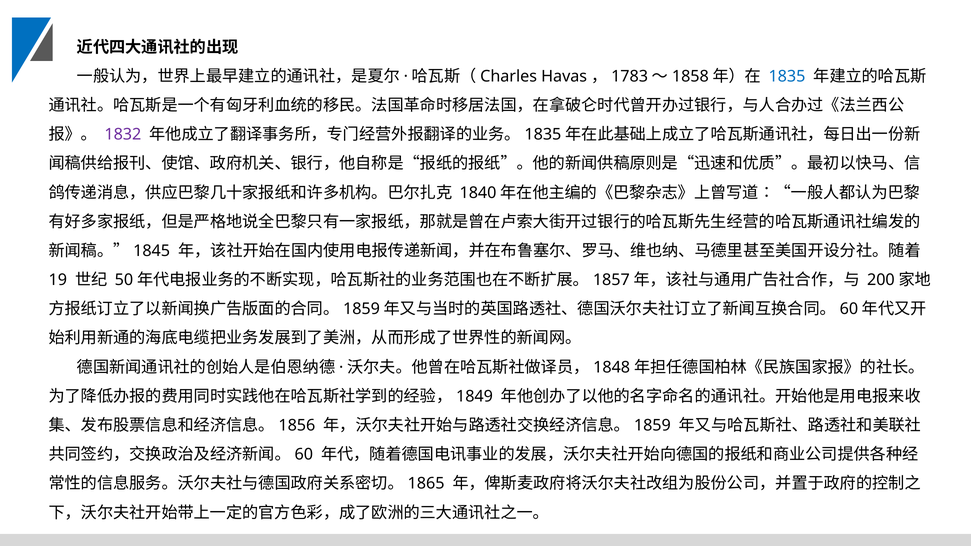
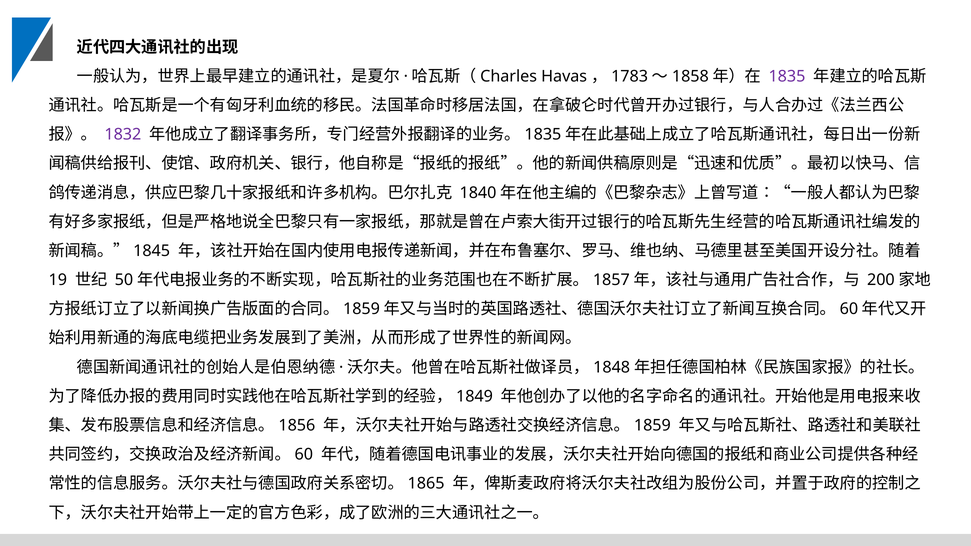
1835 colour: blue -> purple
